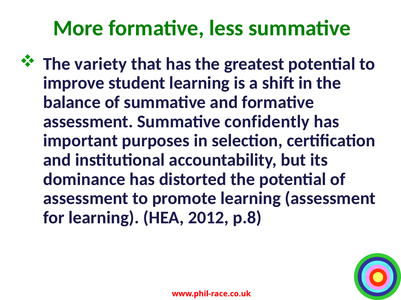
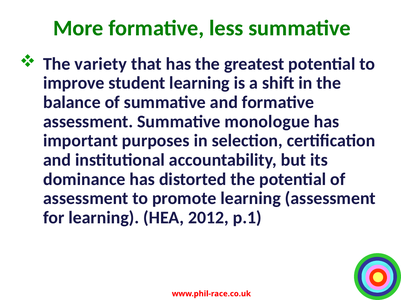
confidently: confidently -> monologue
p.8: p.8 -> p.1
